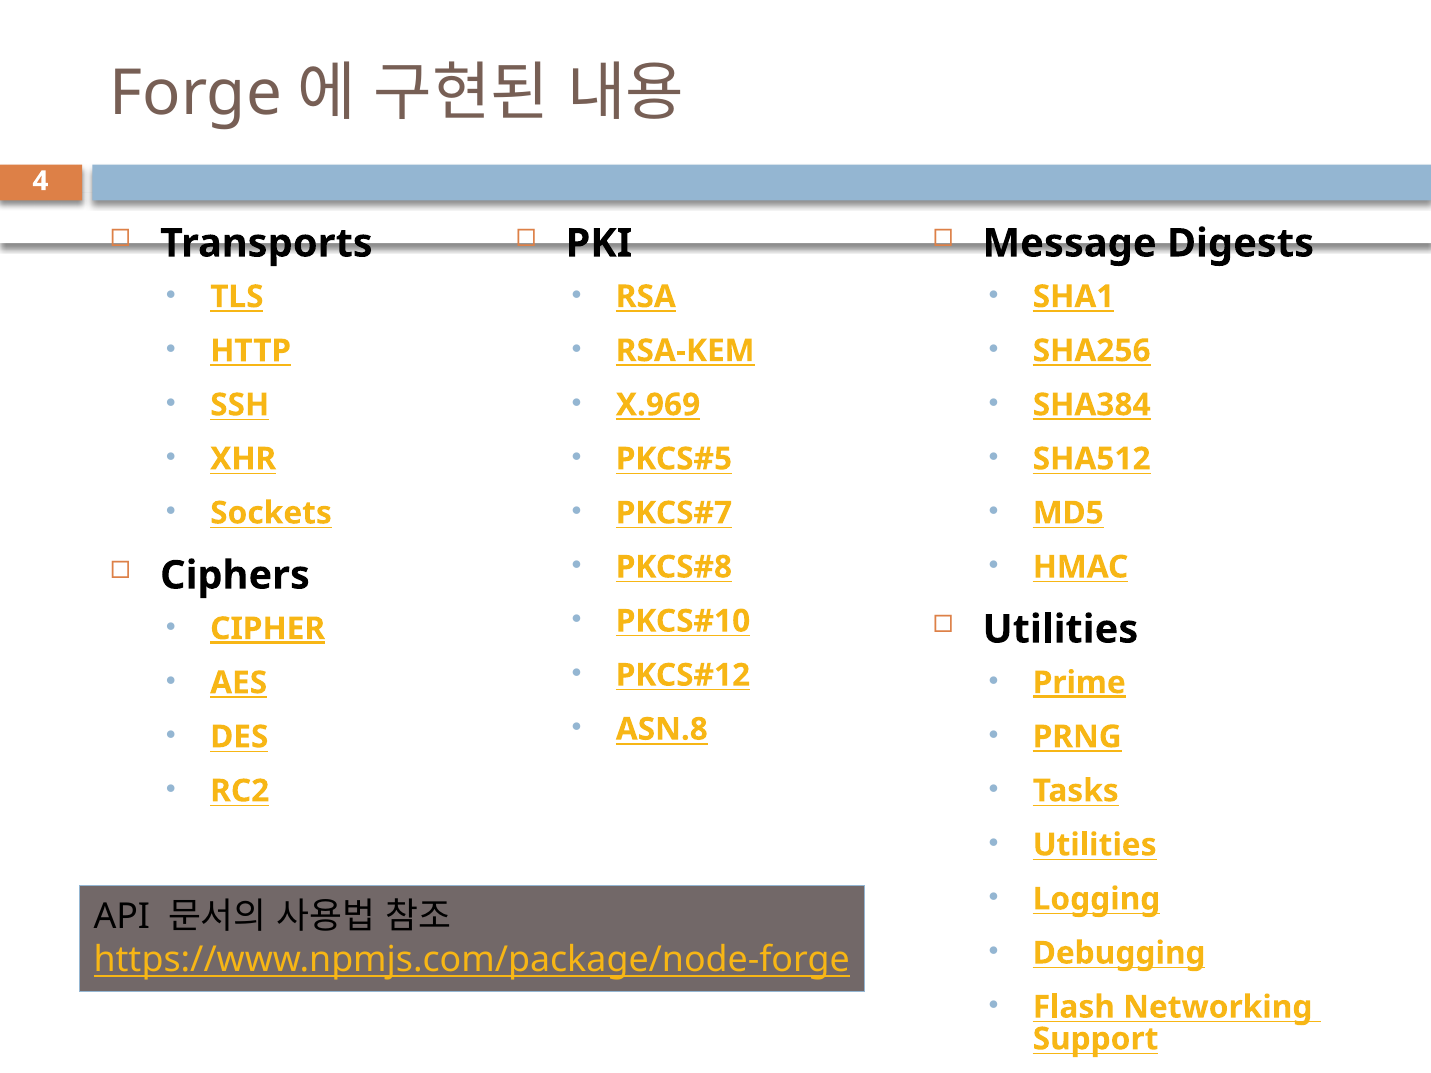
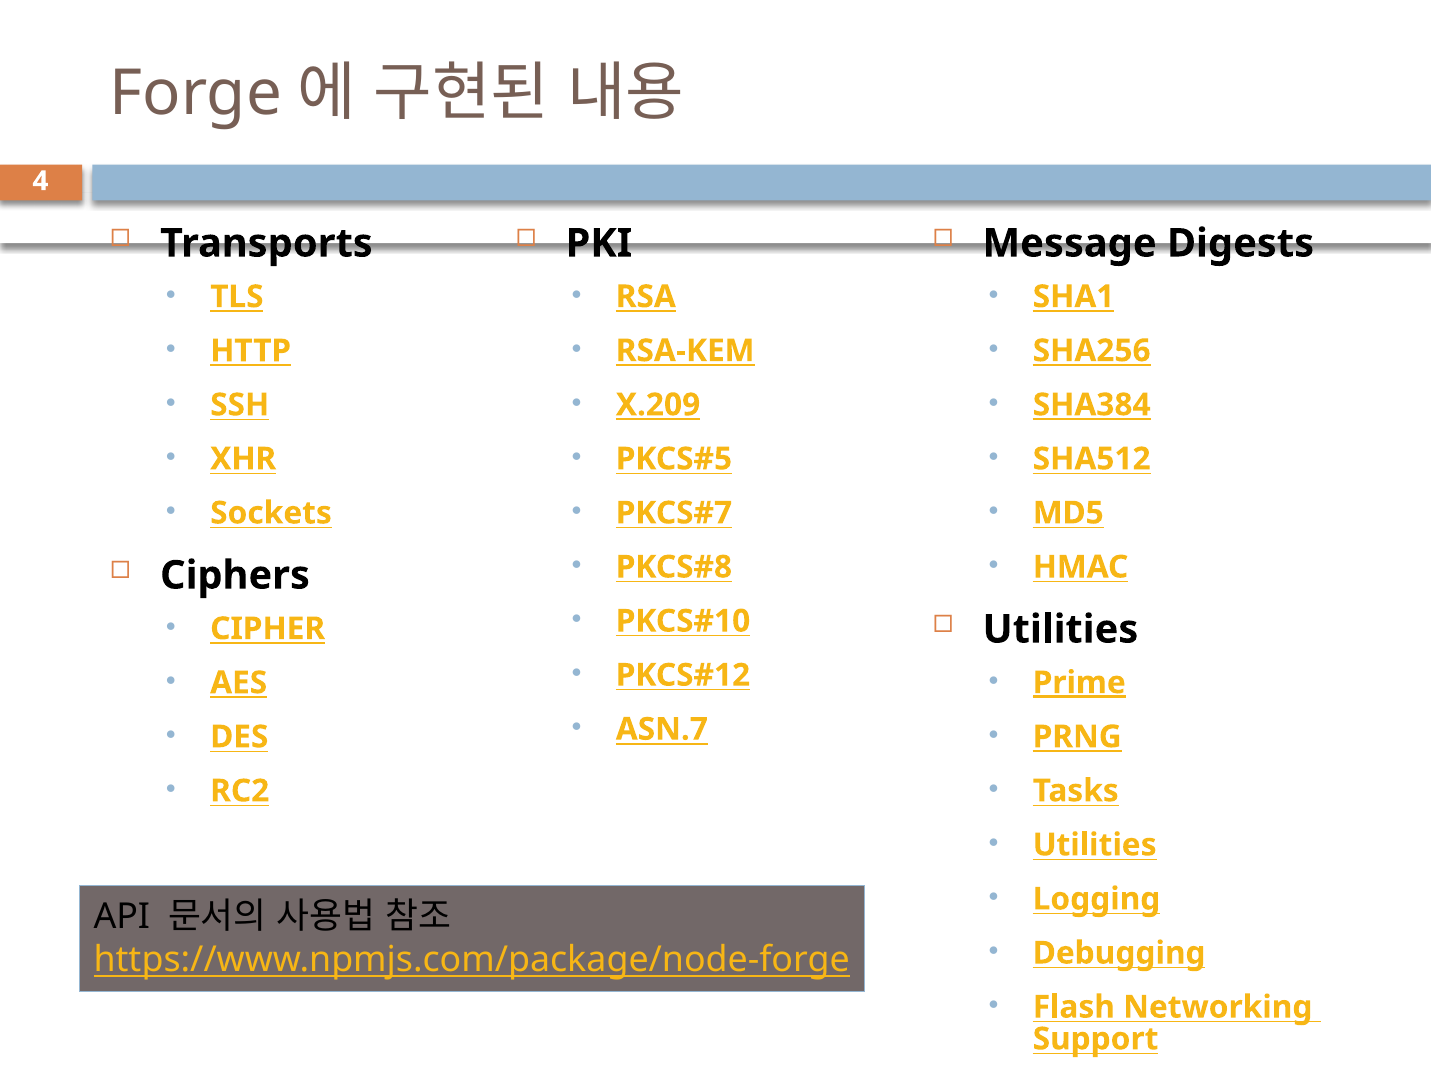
X.969: X.969 -> X.209
CIPHER underline: present -> none
ASN.8: ASN.8 -> ASN.7
